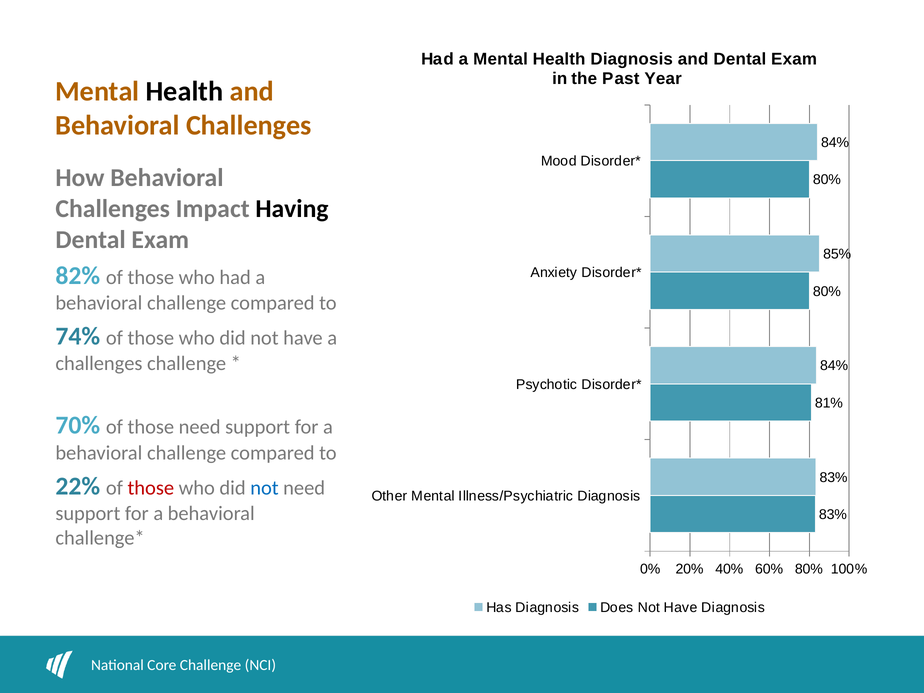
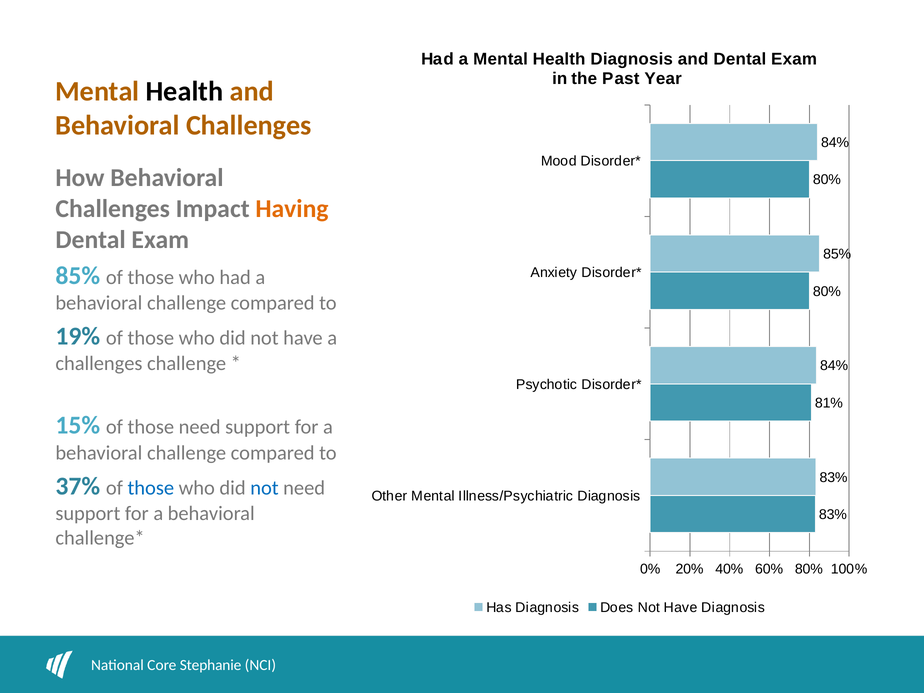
Having colour: black -> orange
82% at (78, 276): 82% -> 85%
74%: 74% -> 19%
70%: 70% -> 15%
22%: 22% -> 37%
those at (151, 488) colour: red -> blue
Core Challenge: Challenge -> Stephanie
